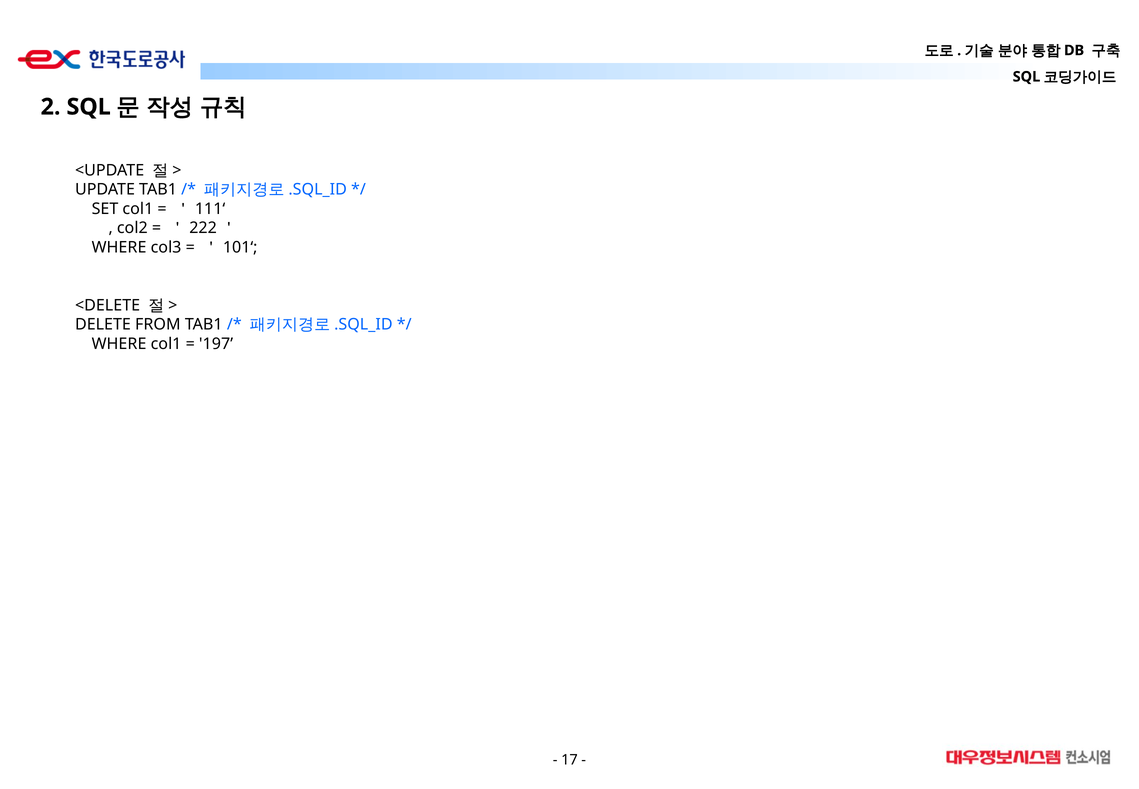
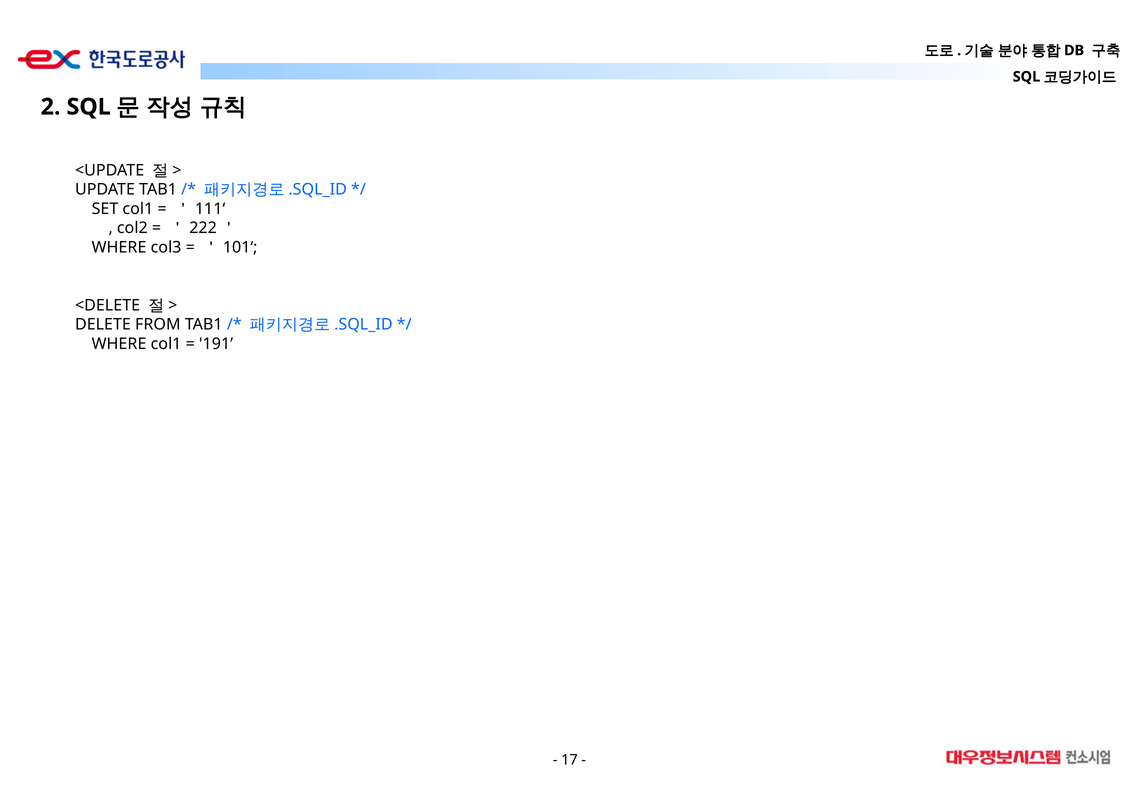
197: 197 -> 191
